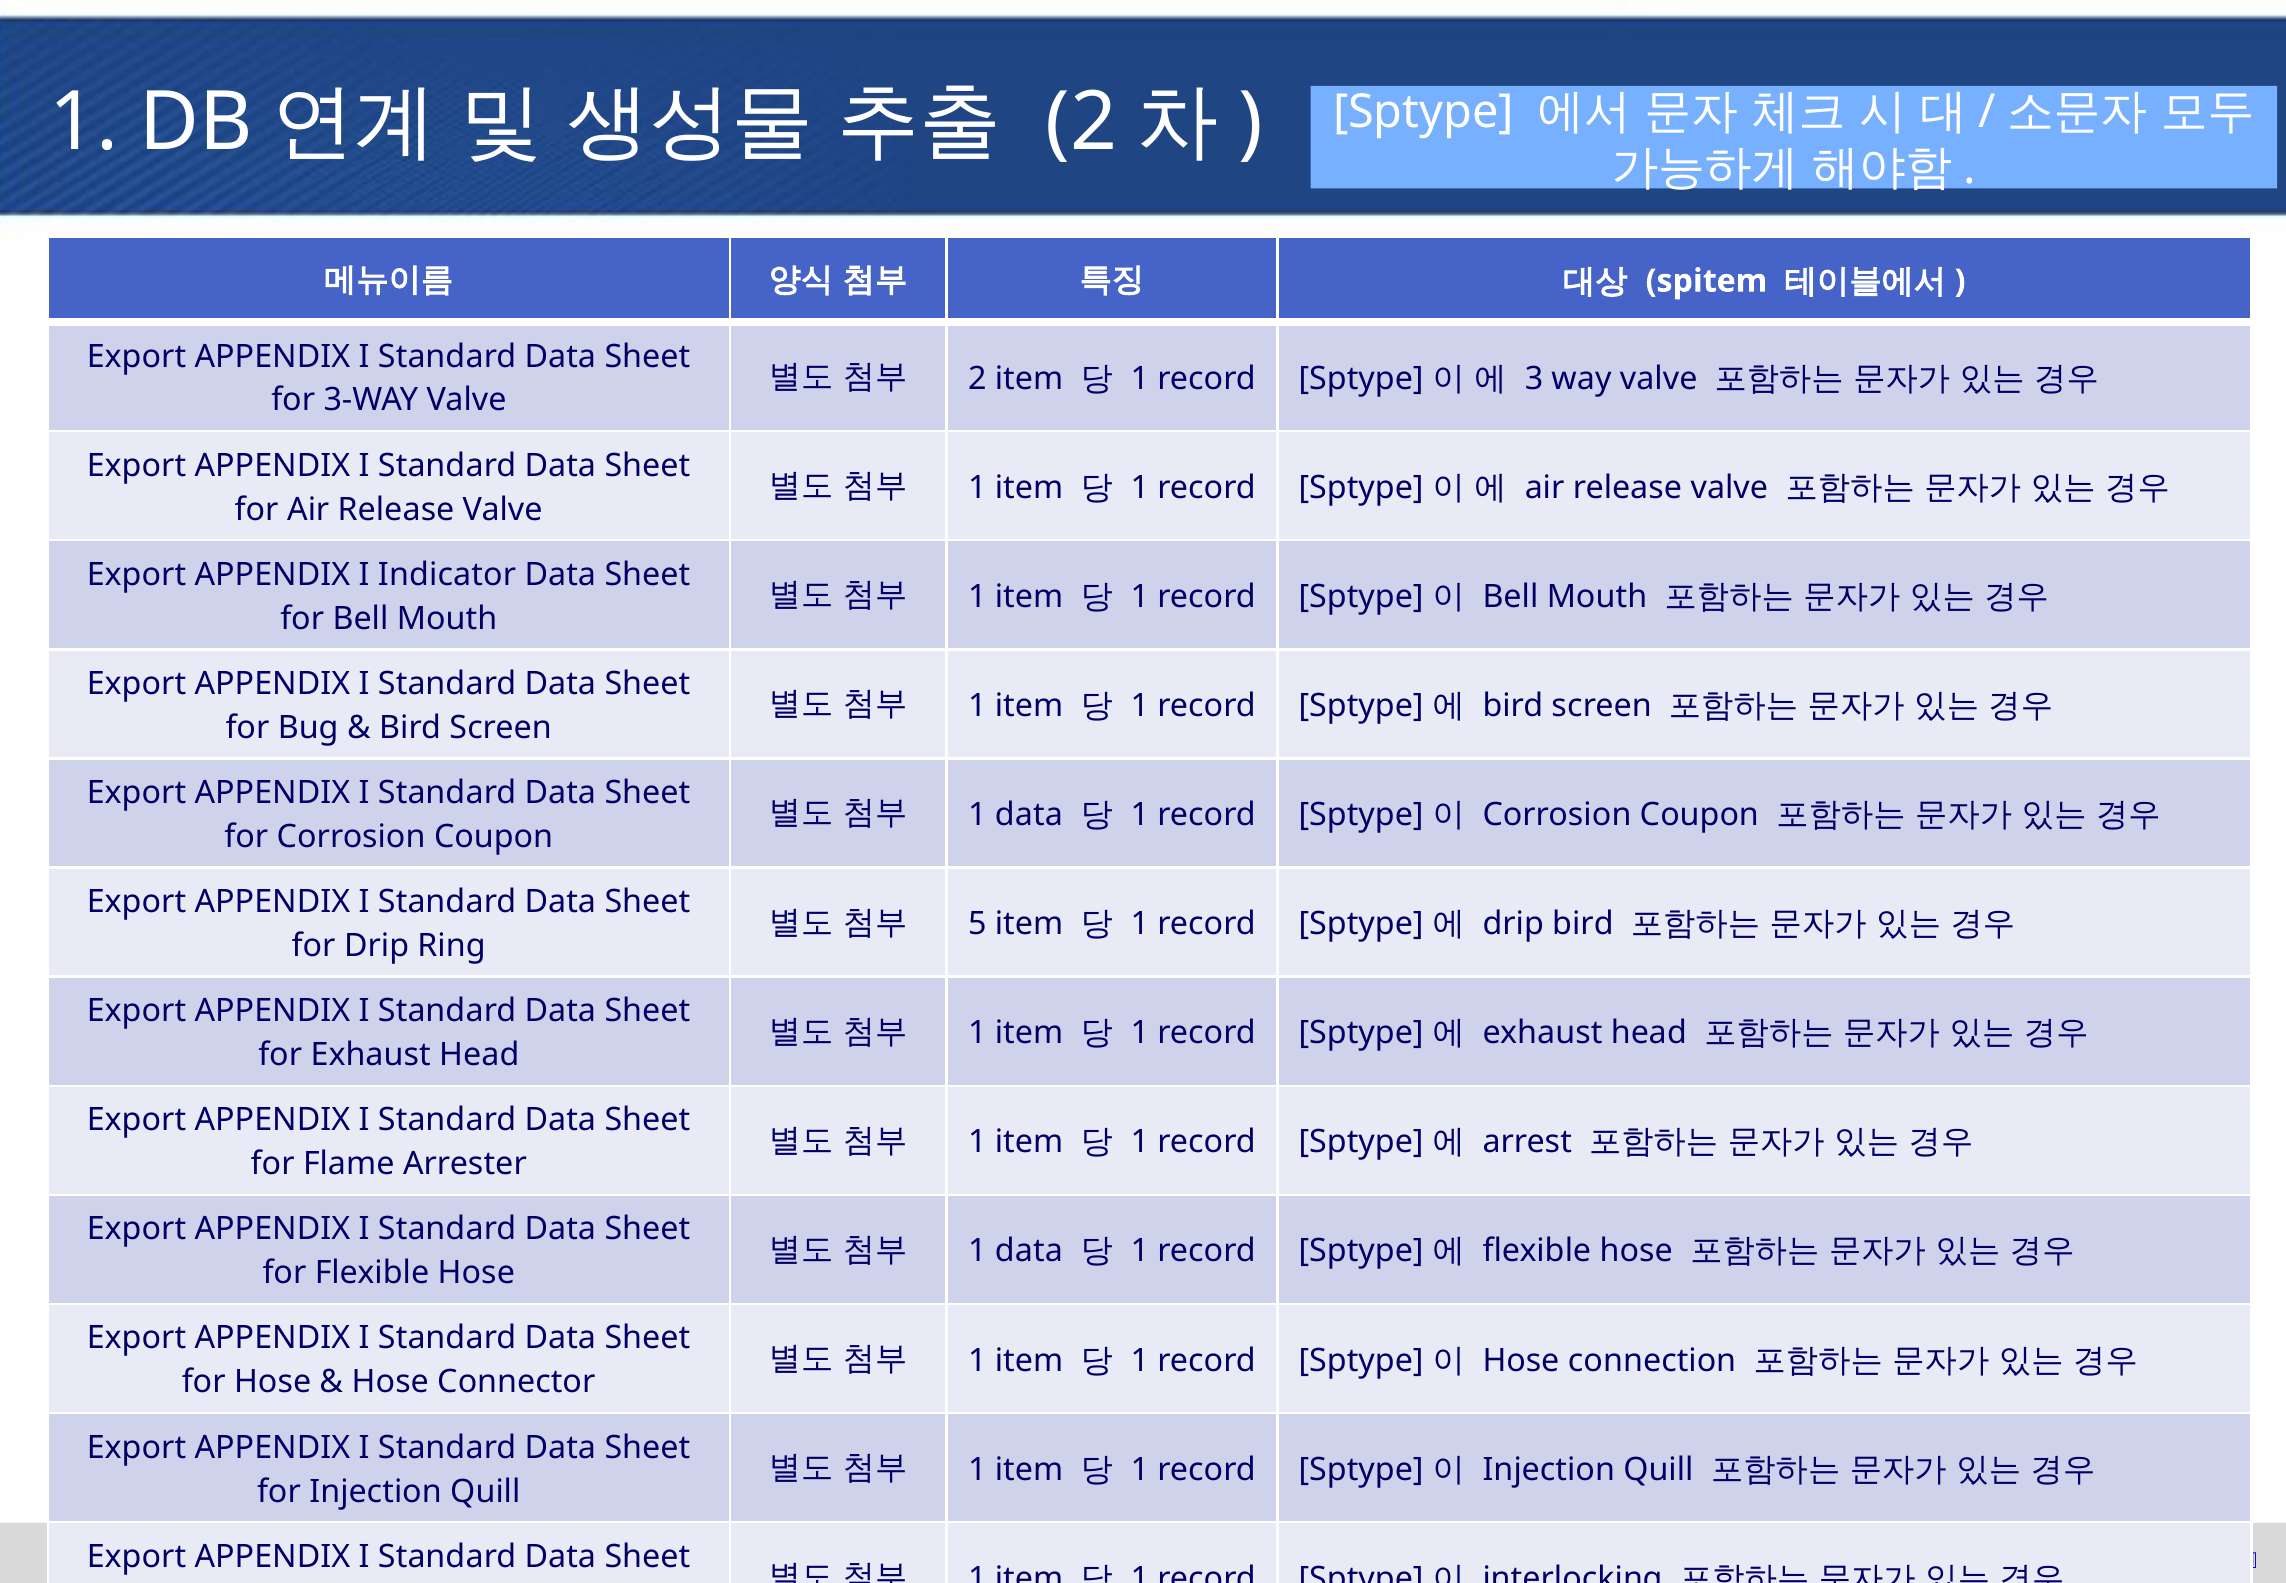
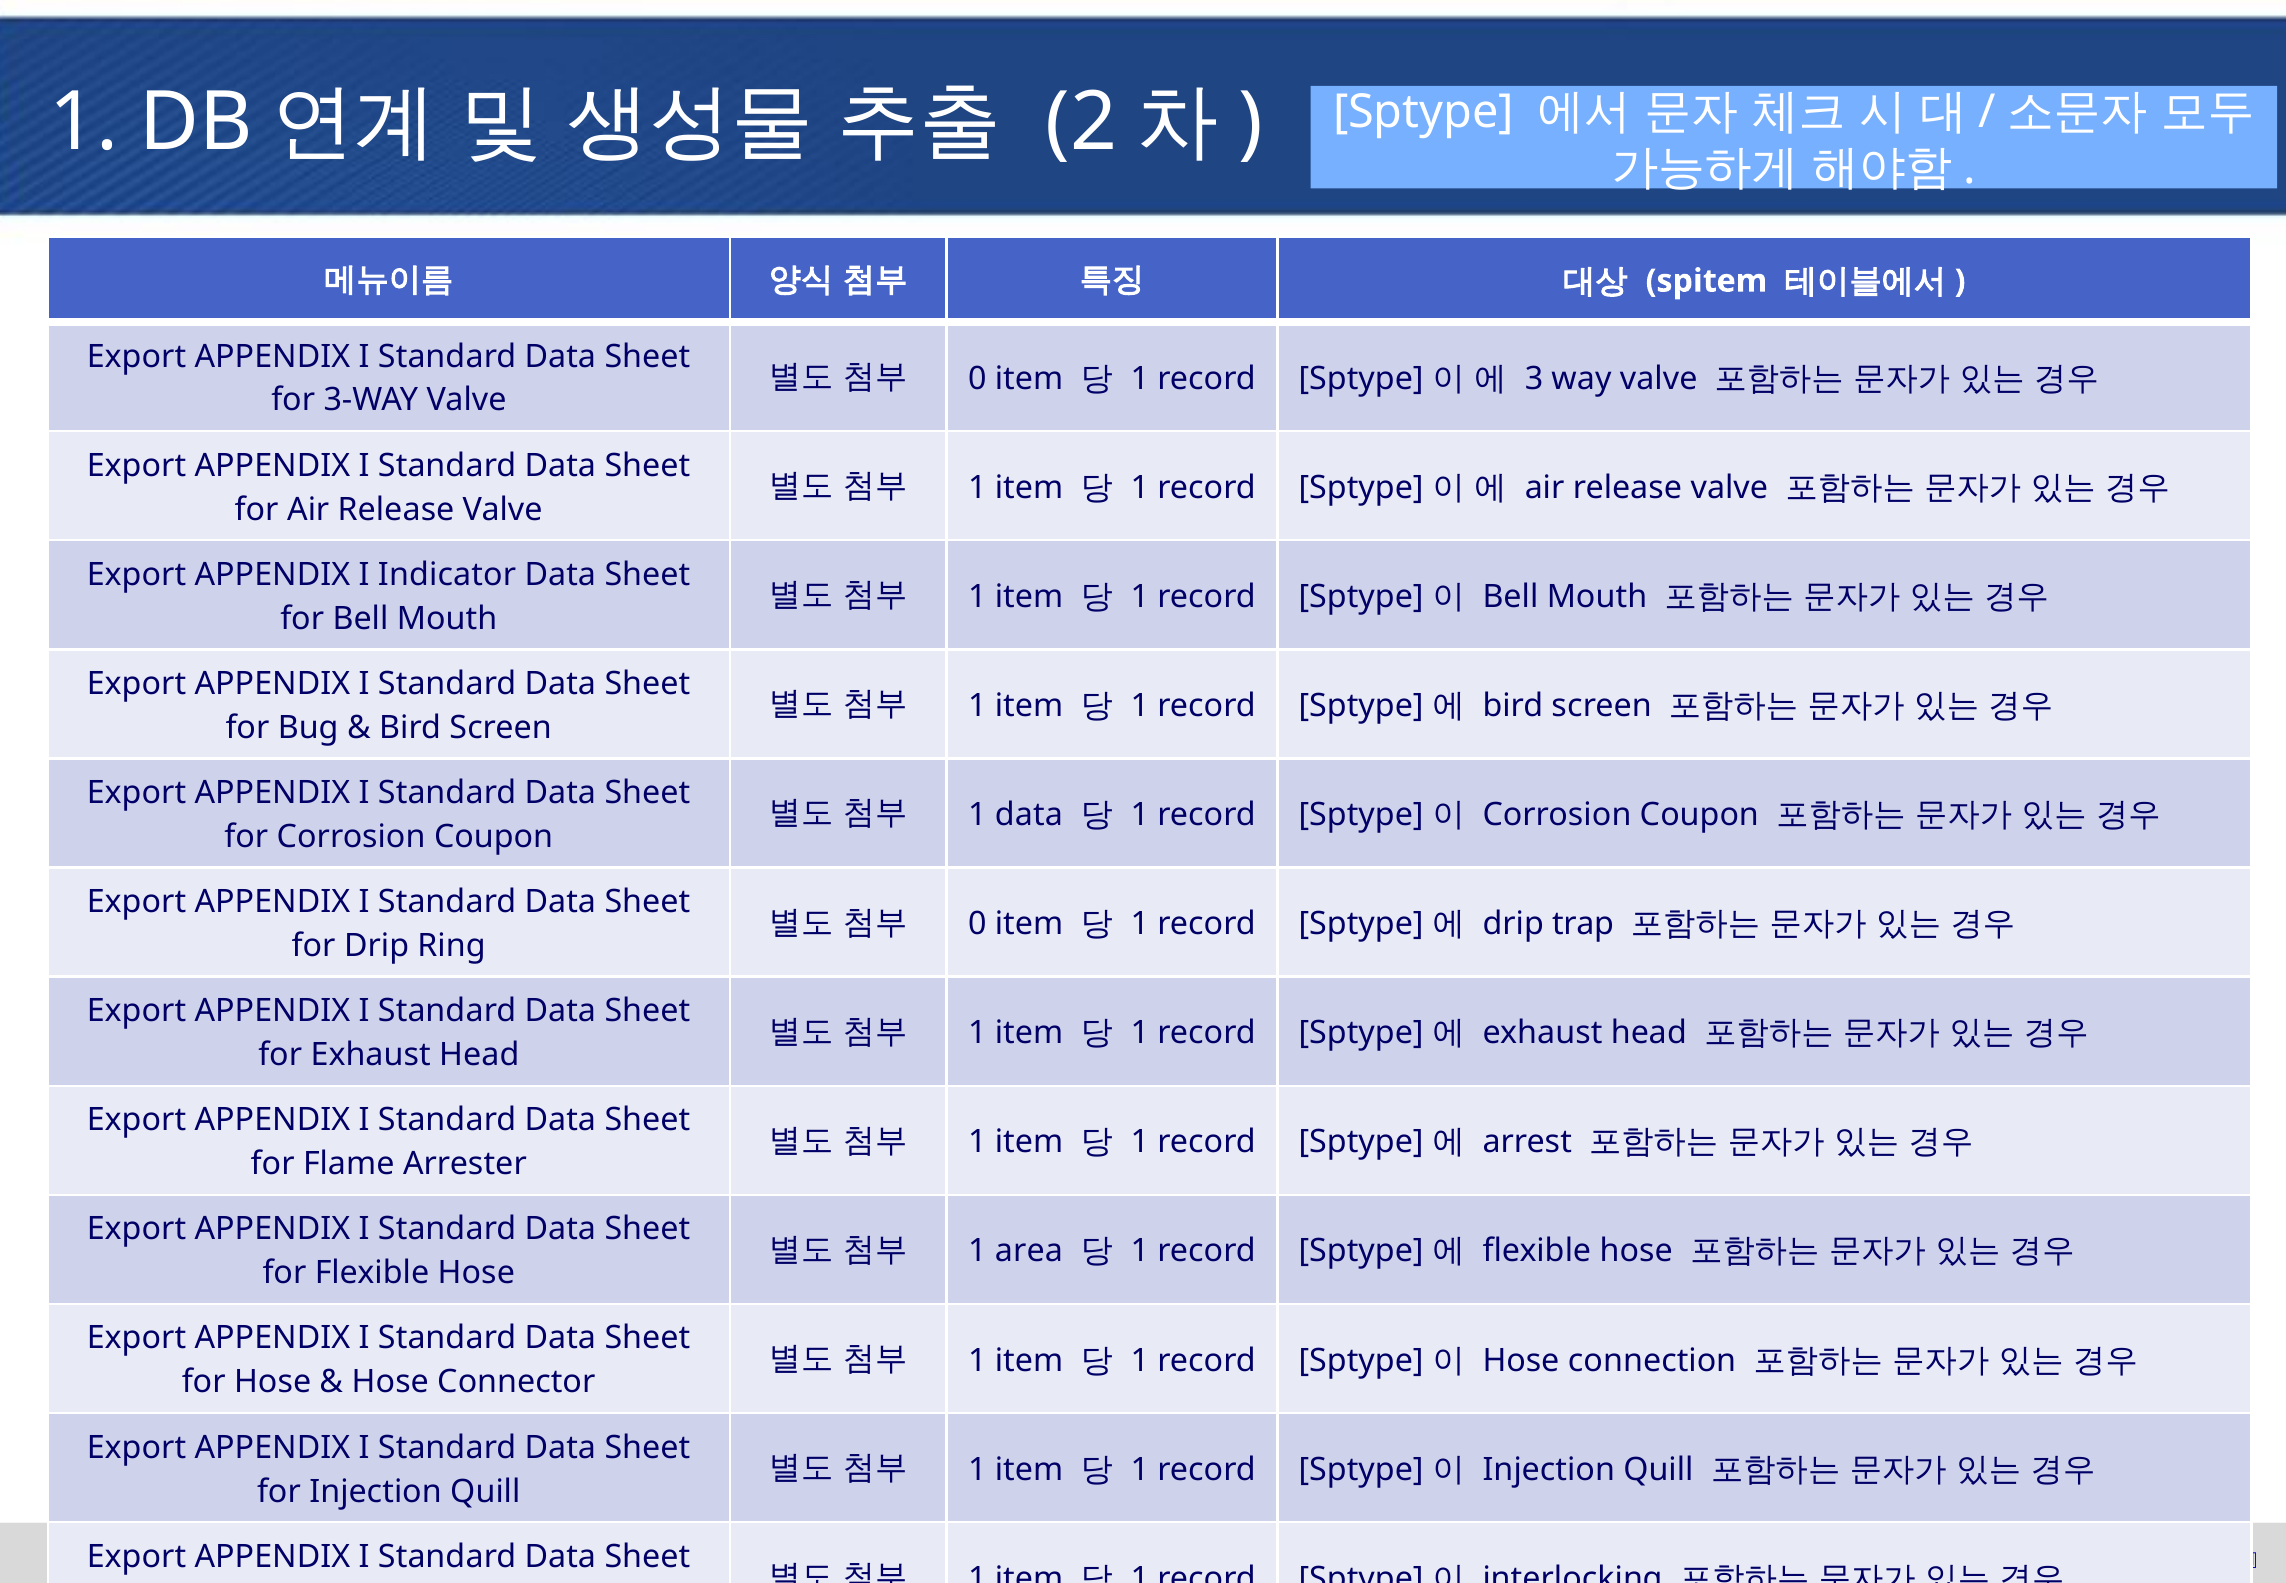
2 at (977, 378): 2 -> 0
5 at (977, 924): 5 -> 0
drip bird: bird -> trap
data at (1029, 1251): data -> area
